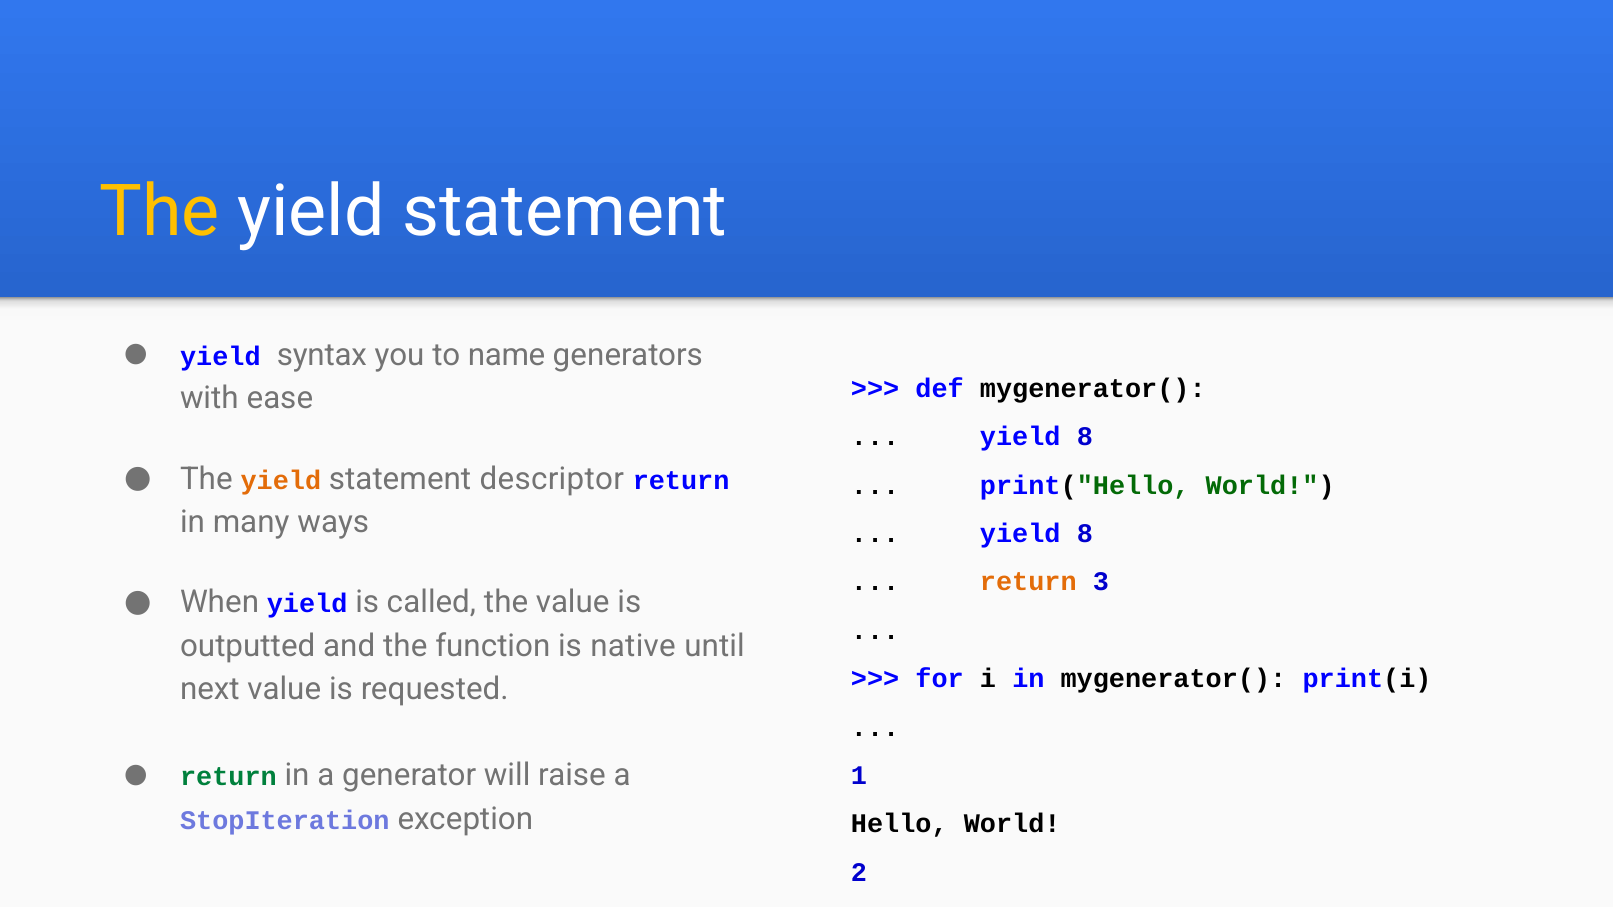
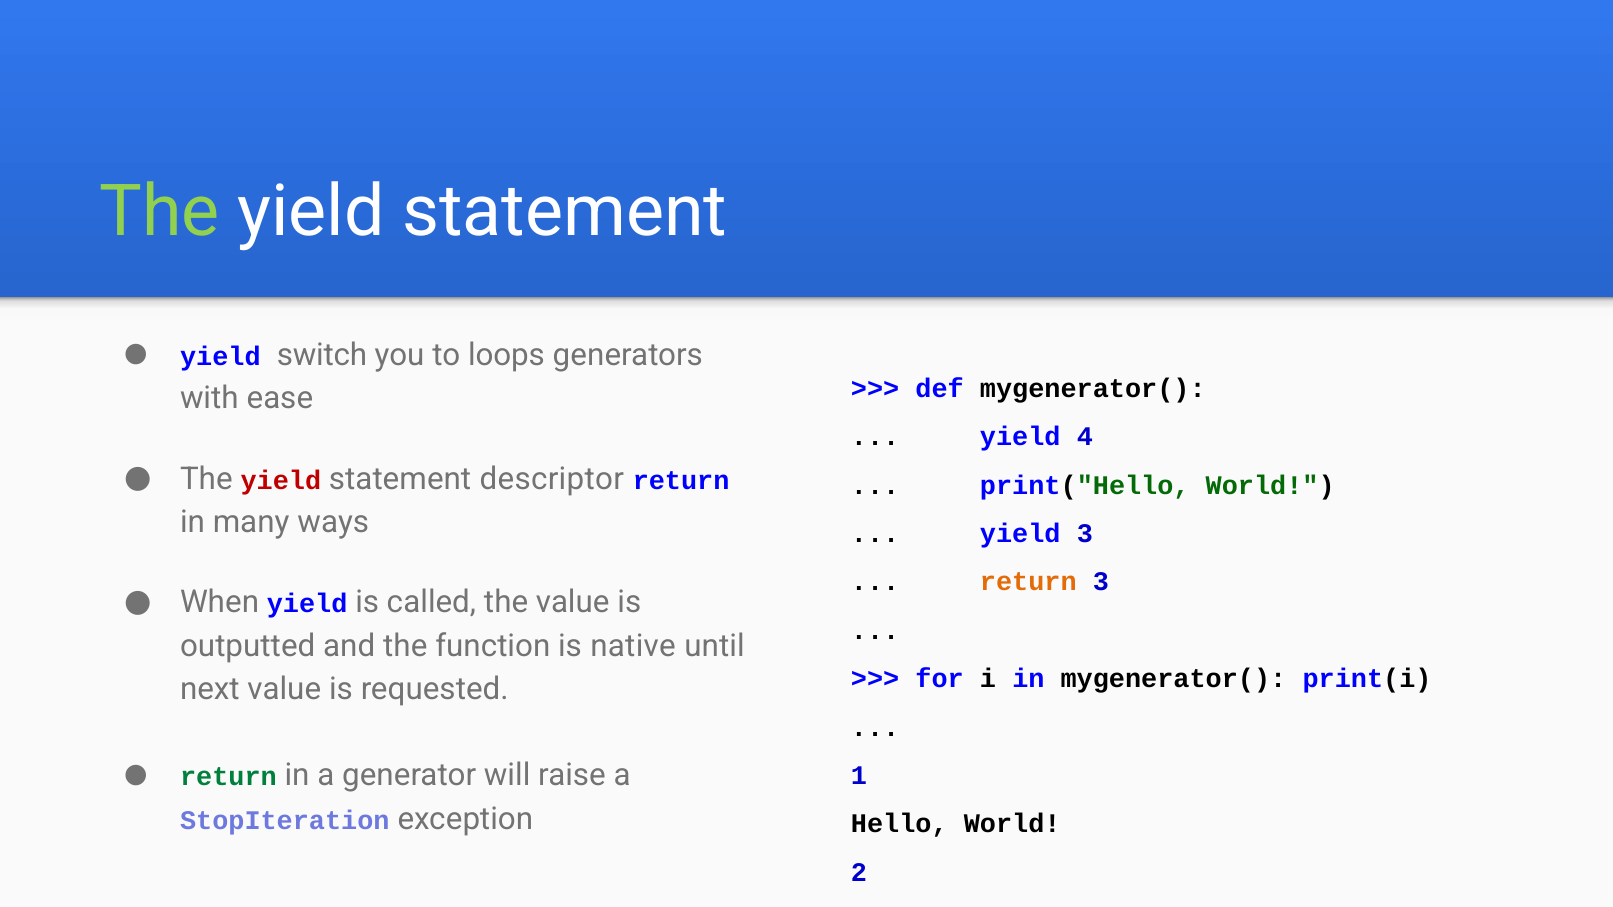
The at (159, 212) colour: yellow -> light green
syntax: syntax -> switch
name: name -> loops
8 at (1085, 437): 8 -> 4
yield at (281, 481) colour: orange -> red
8 at (1085, 534): 8 -> 3
